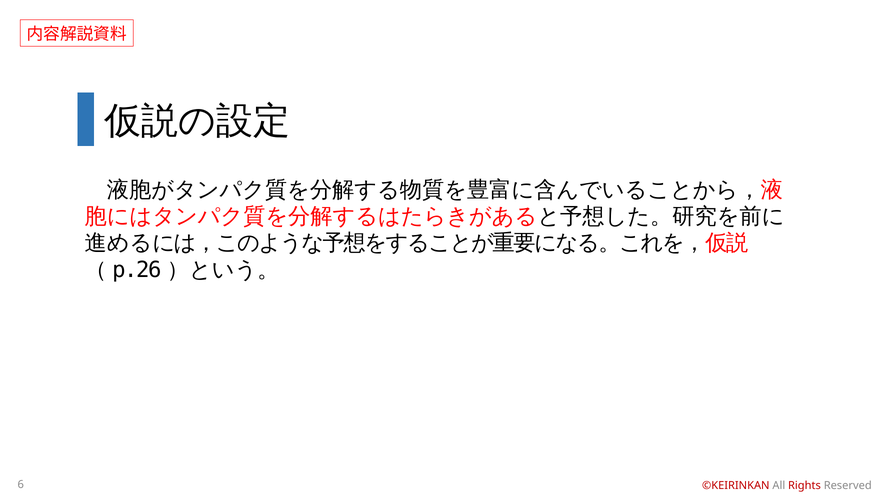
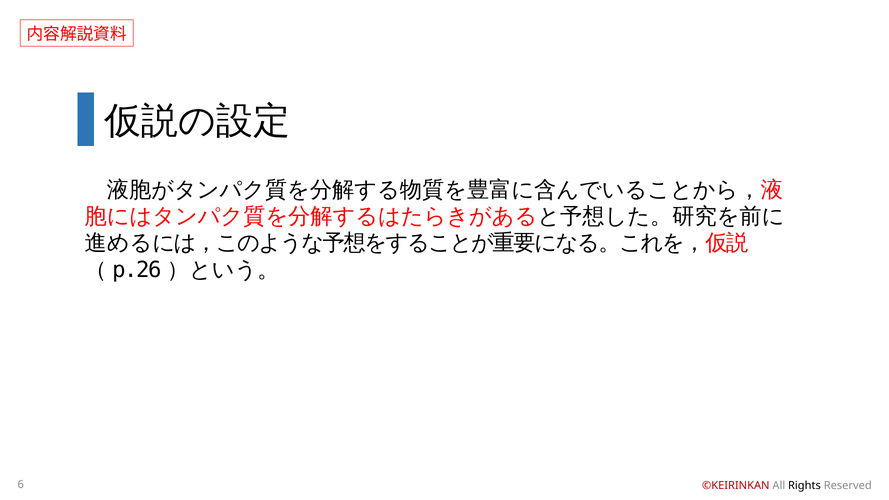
Rights colour: red -> black
